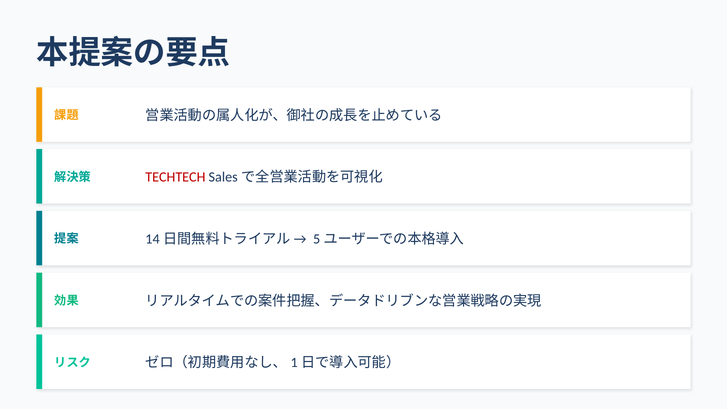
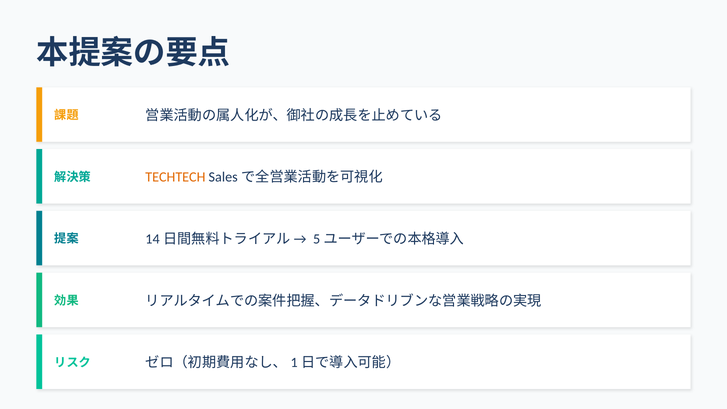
TECHTECH colour: red -> orange
